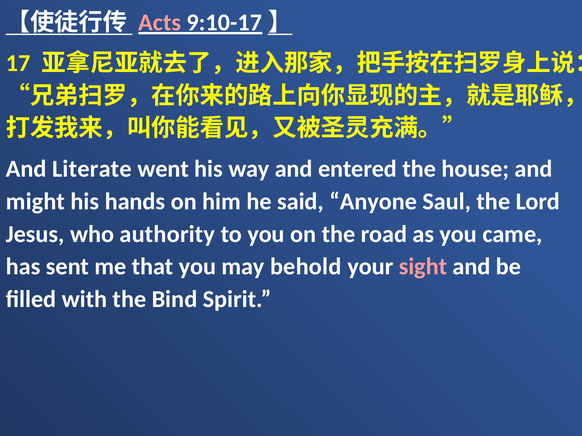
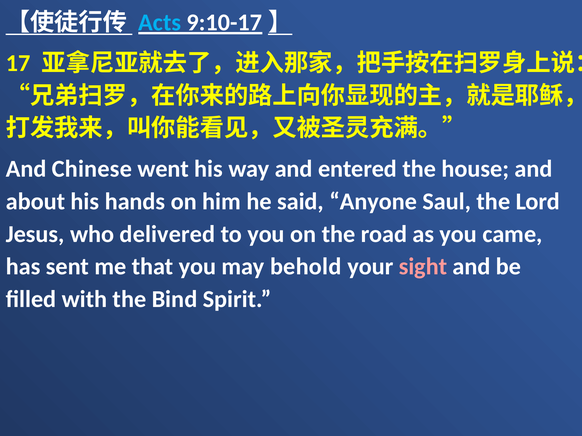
Acts colour: pink -> light blue
Literate: Literate -> Chinese
might: might -> about
authority: authority -> delivered
